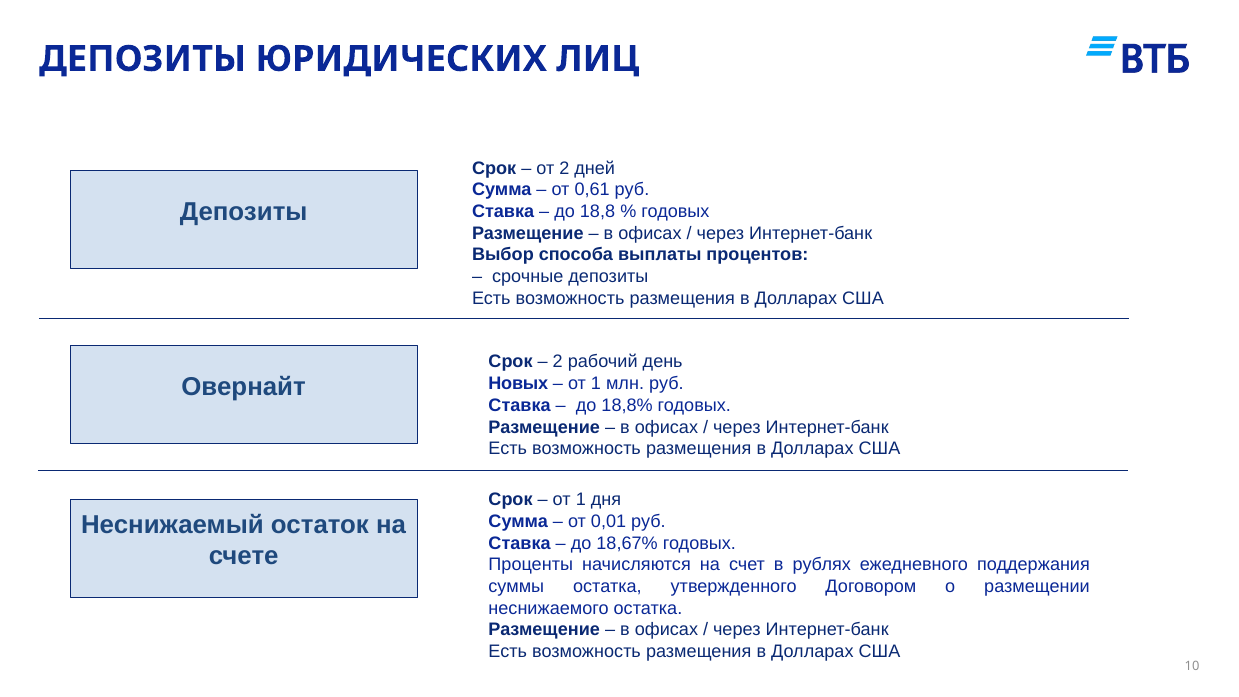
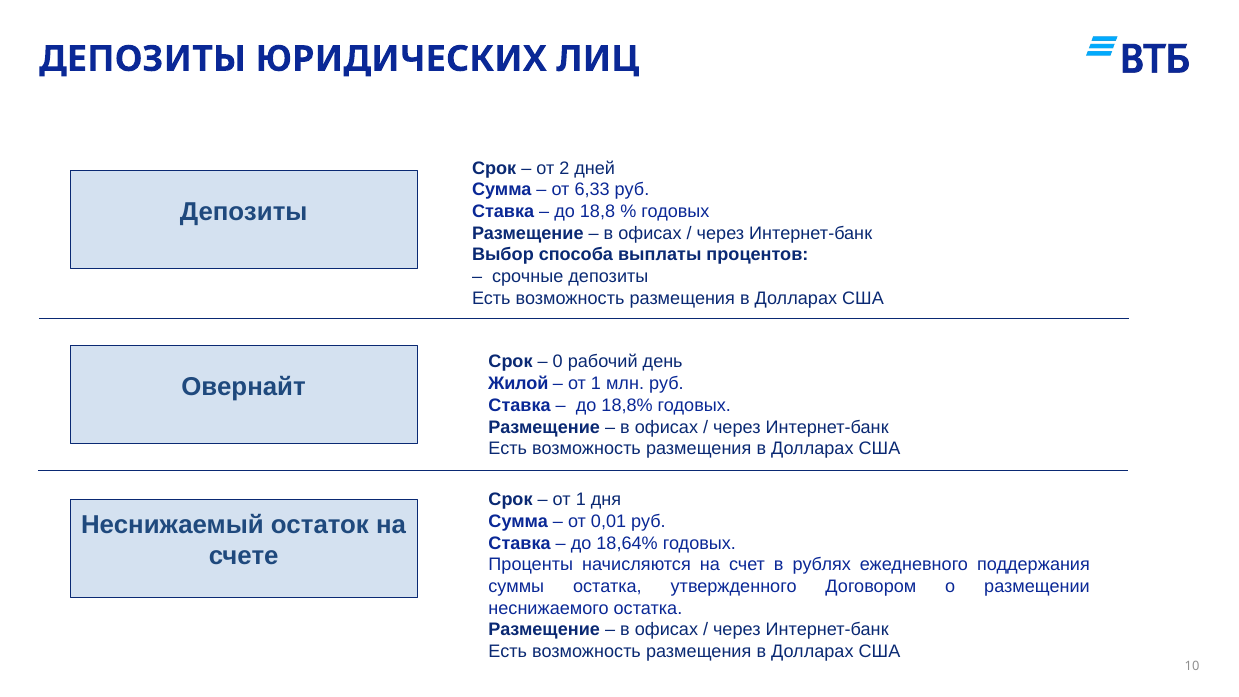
0,61: 0,61 -> 6,33
2 at (558, 362): 2 -> 0
Новых: Новых -> Жилой
18,67%: 18,67% -> 18,64%
